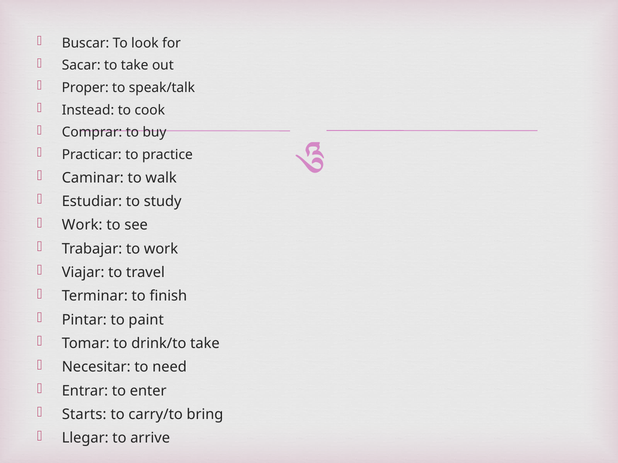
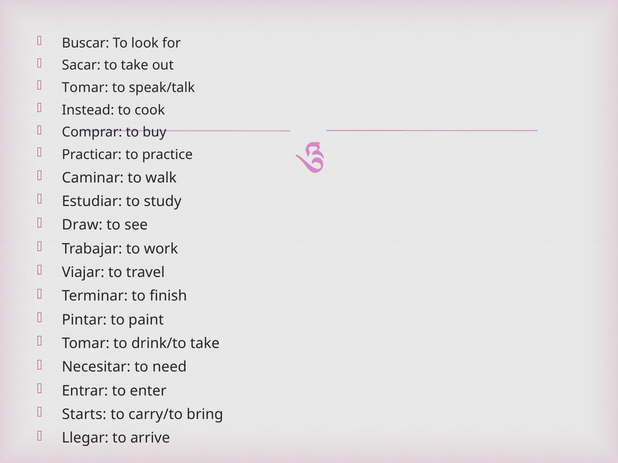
Proper at (85, 88): Proper -> Tomar
Work at (82, 225): Work -> Draw
